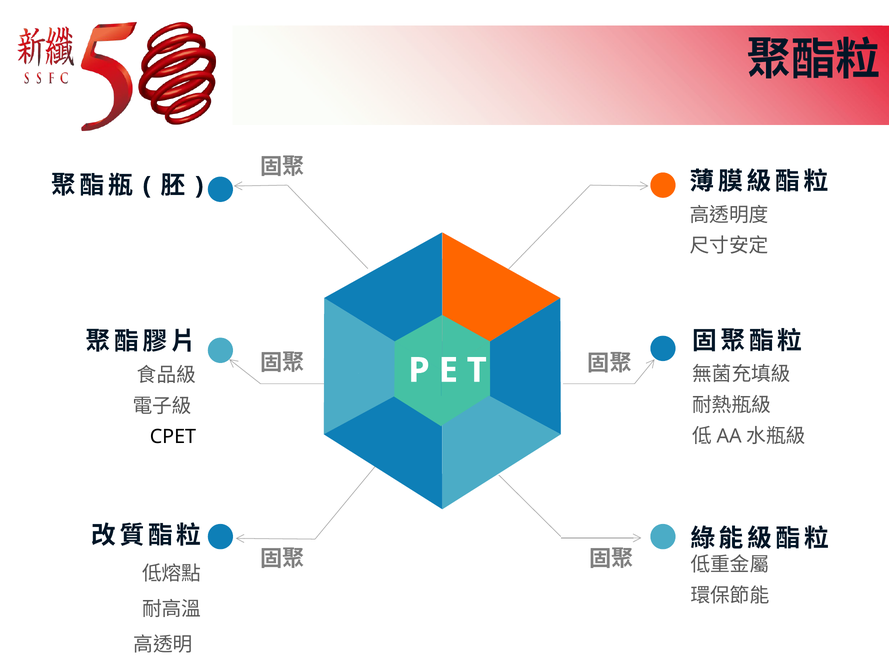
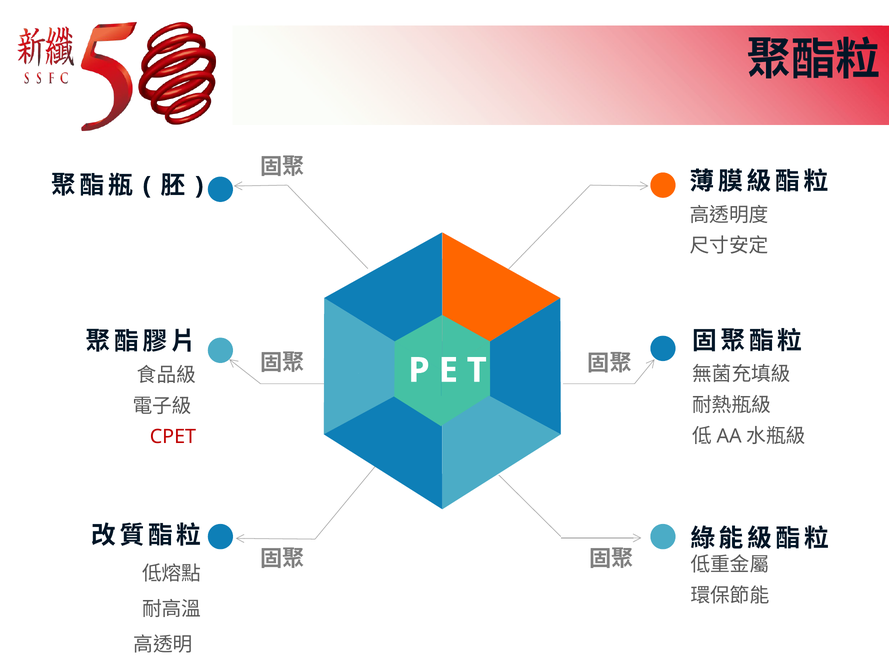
CPET colour: black -> red
